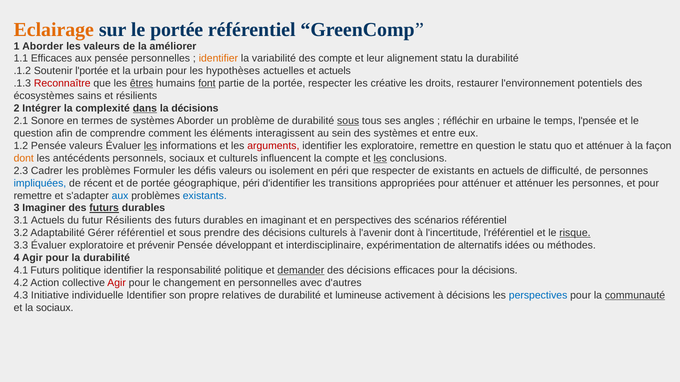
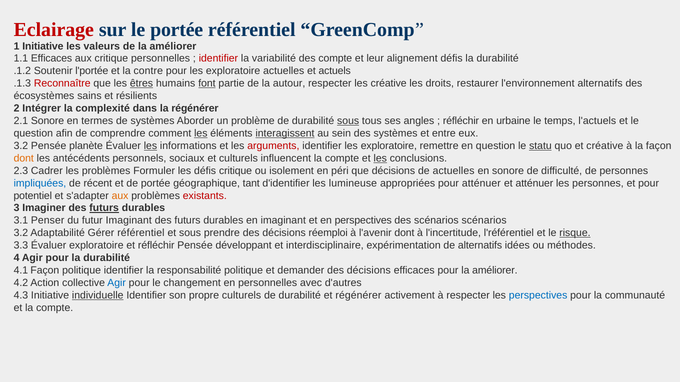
Eclairage colour: orange -> red
1 Aborder: Aborder -> Initiative
aux pensée: pensée -> critique
identifier at (218, 59) colour: orange -> red
alignement statu: statu -> défis
urbain: urbain -> contre
pour les hypothèses: hypothèses -> exploratoire
la portée: portée -> autour
l'environnement potentiels: potentiels -> alternatifs
dans underline: present -> none
décisions at (195, 109): décisions -> régénérer
l'pensée: l'pensée -> l'actuels
les at (201, 133) underline: none -> present
interagissent underline: none -> present
1.2 at (21, 146): 1.2 -> 3.2
Pensée valeurs: valeurs -> planète
statu at (540, 146) underline: none -> present
quo et atténuer: atténuer -> créative
défis valeurs: valeurs -> critique
que respecter: respecter -> décisions
de existants: existants -> actuelles
en actuels: actuels -> sonore
géographique péri: péri -> tant
transitions: transitions -> lumineuse
remettre at (33, 196): remettre -> potentiel
aux at (120, 196) colour: blue -> orange
existants at (205, 196) colour: blue -> red
3.1 Actuels: Actuels -> Penser
futur Résilients: Résilients -> Imaginant
scénarios référentiel: référentiel -> scénarios
décisions culturels: culturels -> réemploi
et prévenir: prévenir -> réfléchir
4.1 Futurs: Futurs -> Façon
demander underline: present -> none
pour la décisions: décisions -> améliorer
Agir at (117, 283) colour: red -> blue
individuelle underline: none -> present
propre relatives: relatives -> culturels
et lumineuse: lumineuse -> régénérer
à décisions: décisions -> respecter
communauté underline: present -> none
et la sociaux: sociaux -> compte
